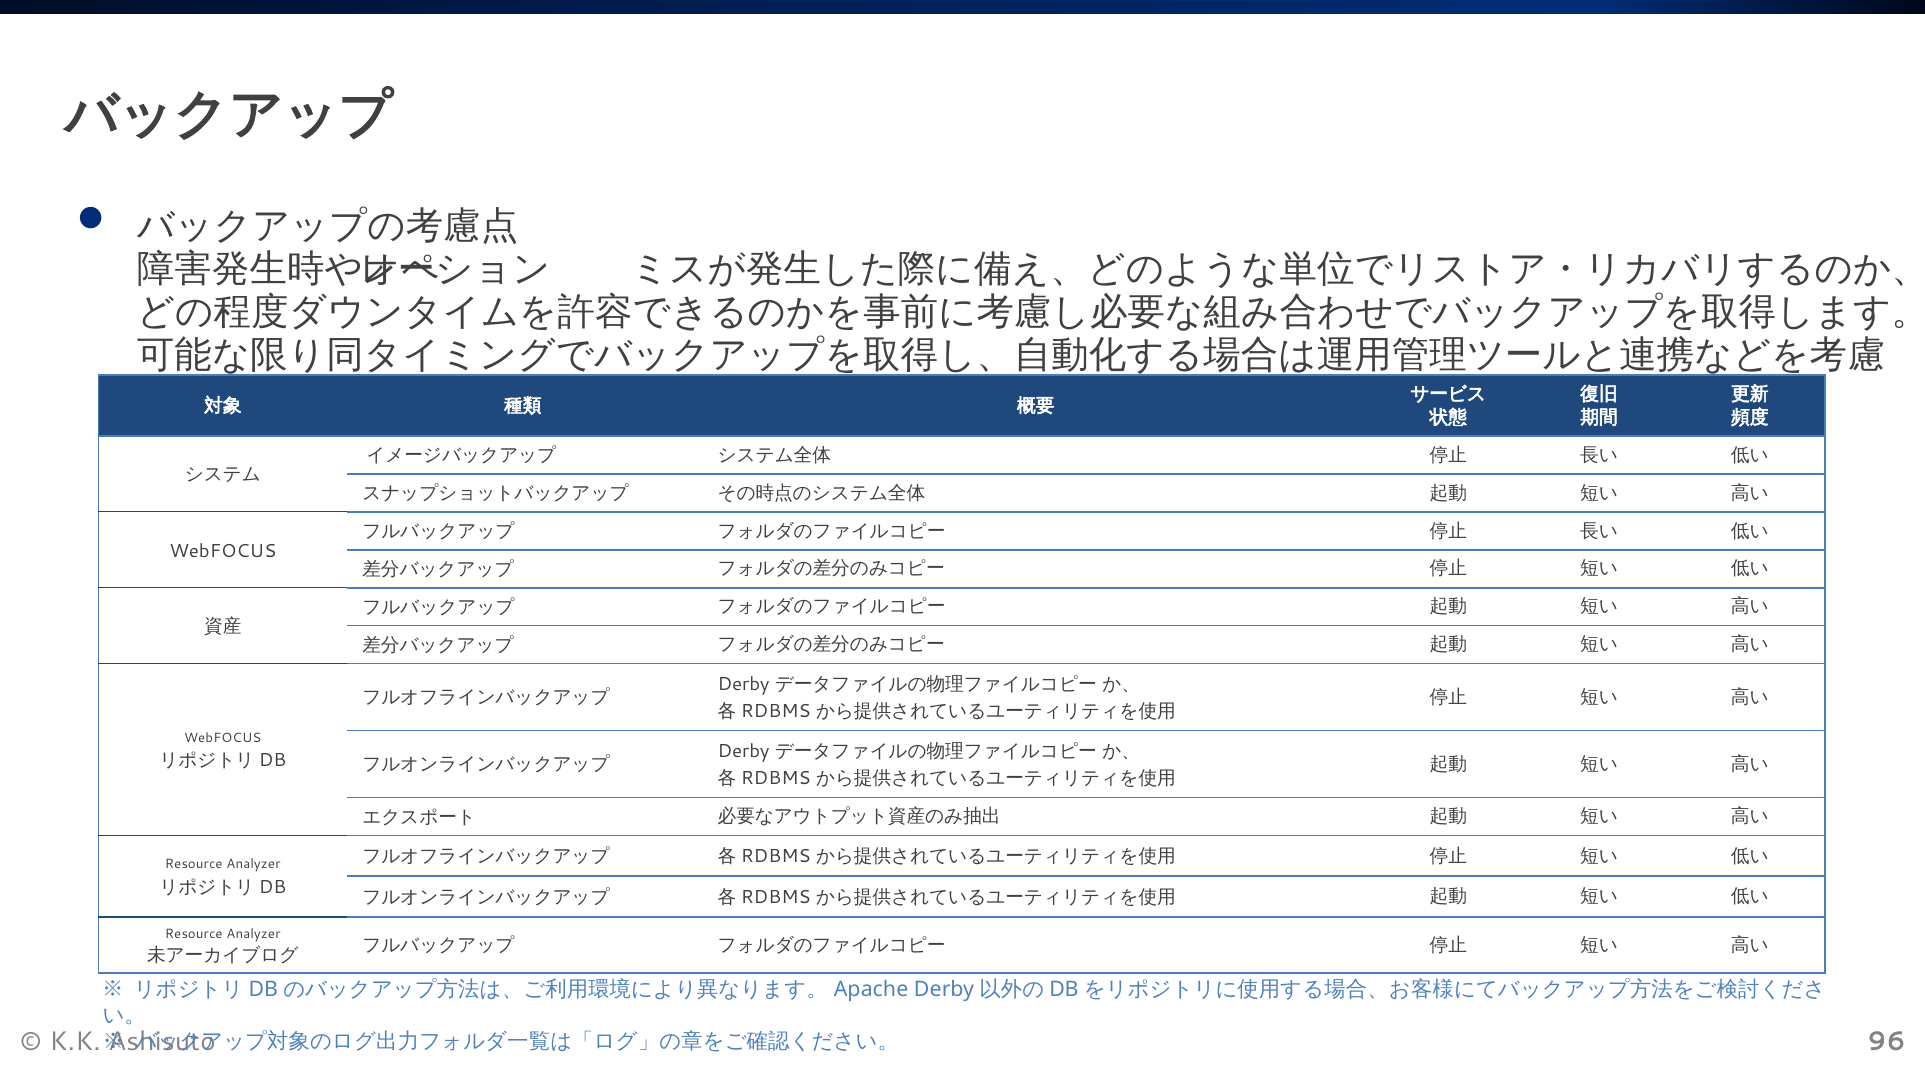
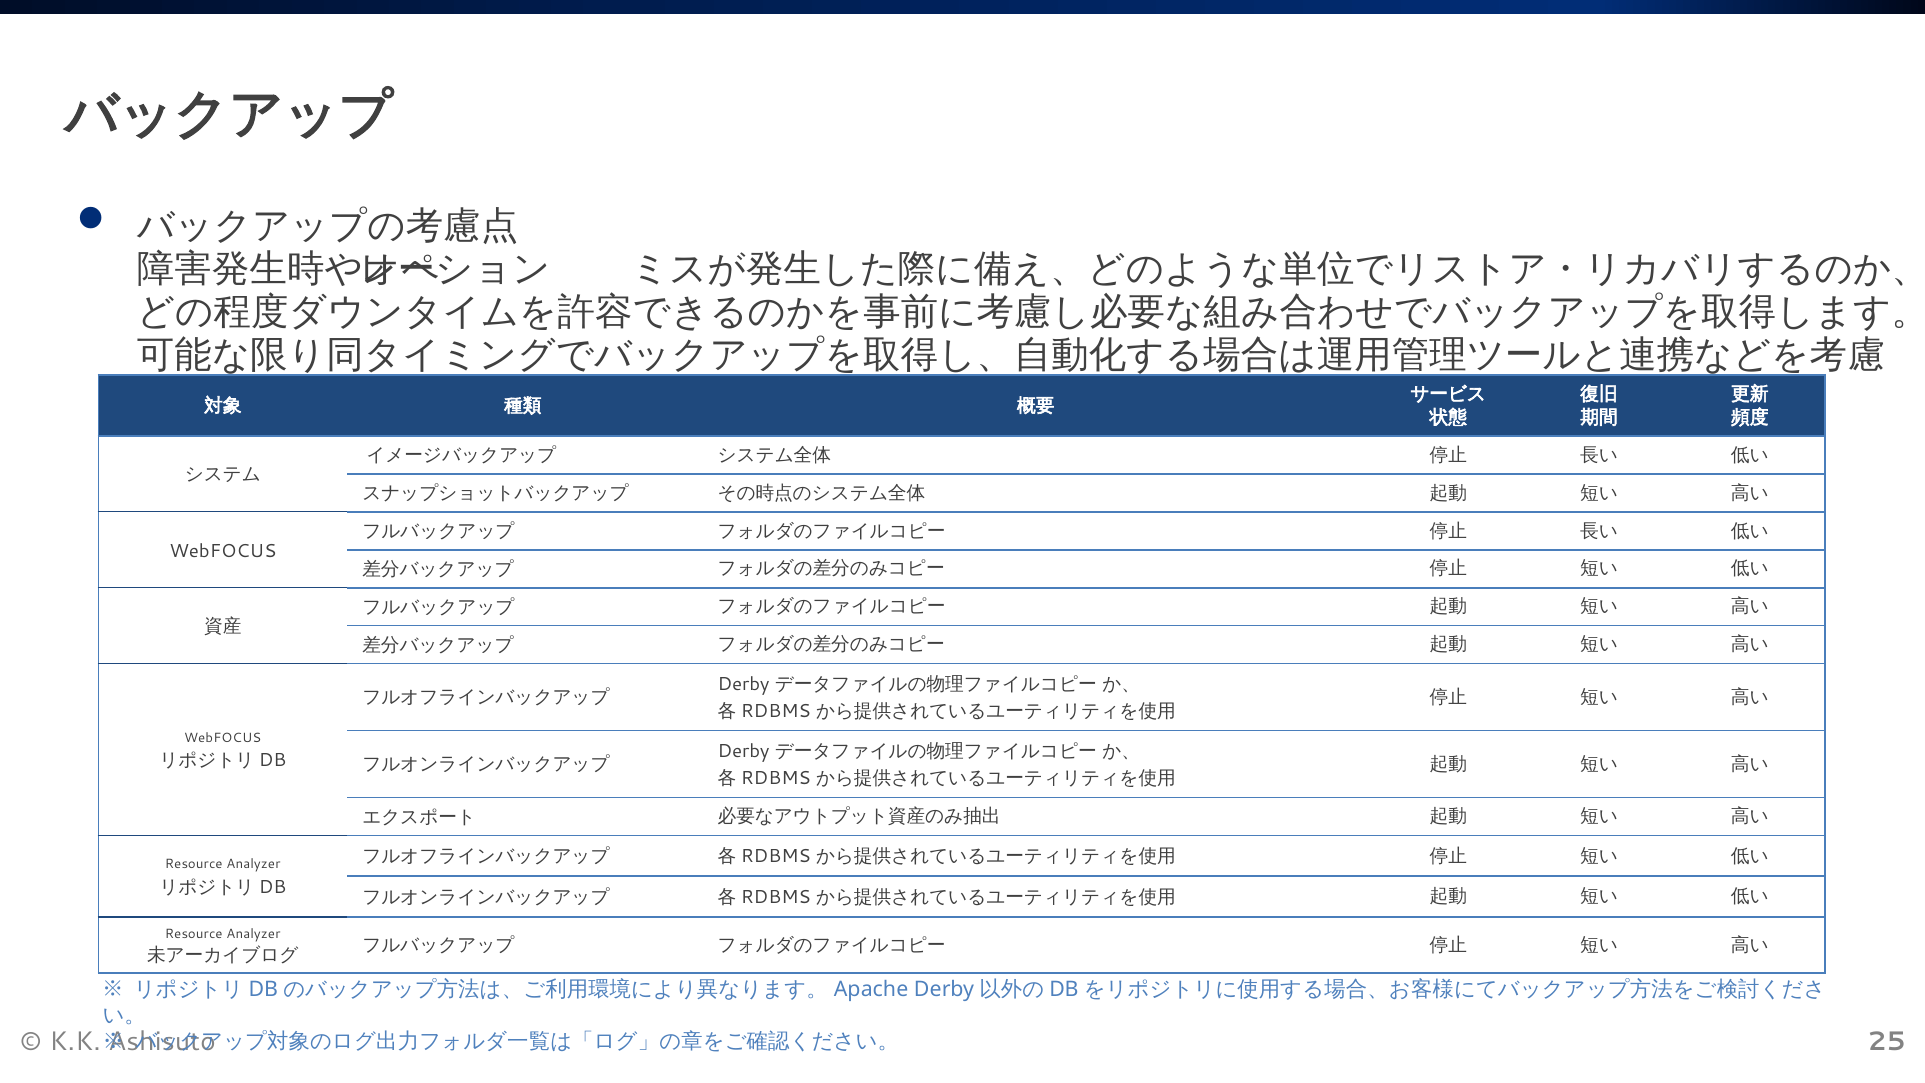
96: 96 -> 25
